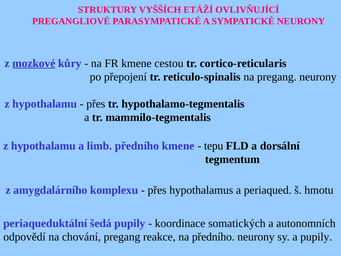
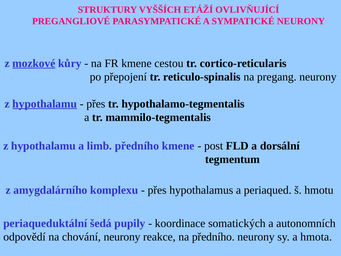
hypothalamu at (45, 104) underline: none -> present
tepu: tepu -> post
chování pregang: pregang -> neurony
a pupily: pupily -> hmota
